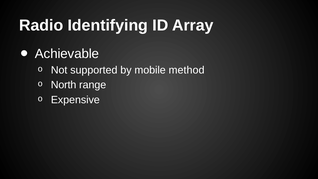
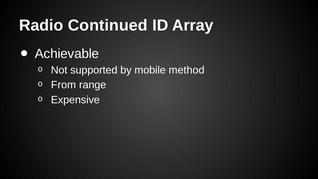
Identifying: Identifying -> Continued
North: North -> From
